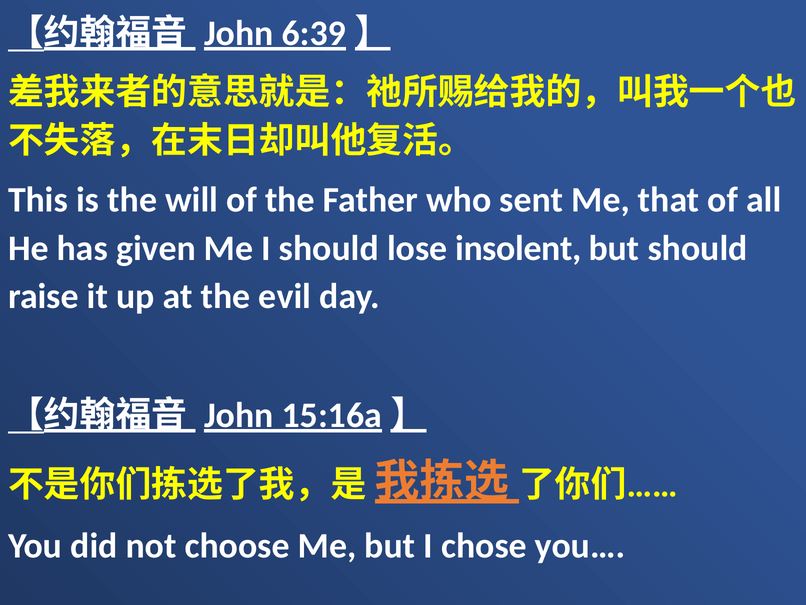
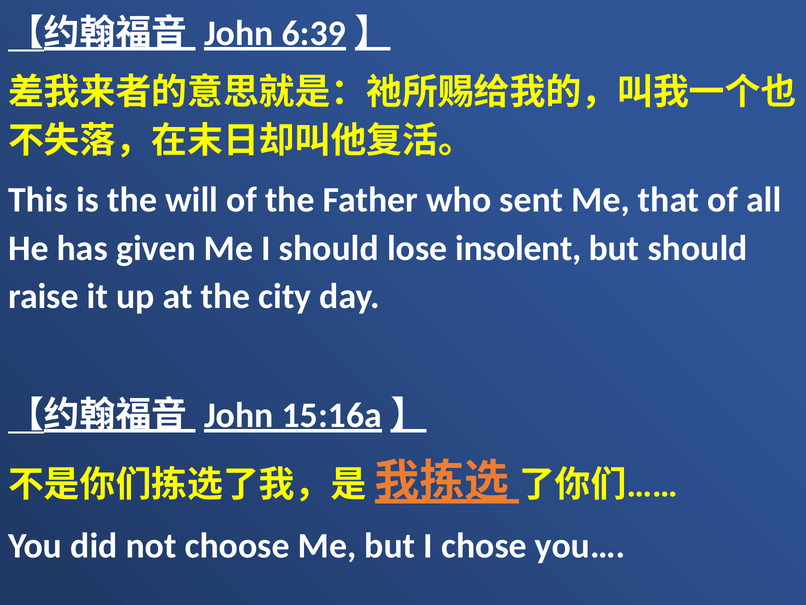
evil: evil -> city
